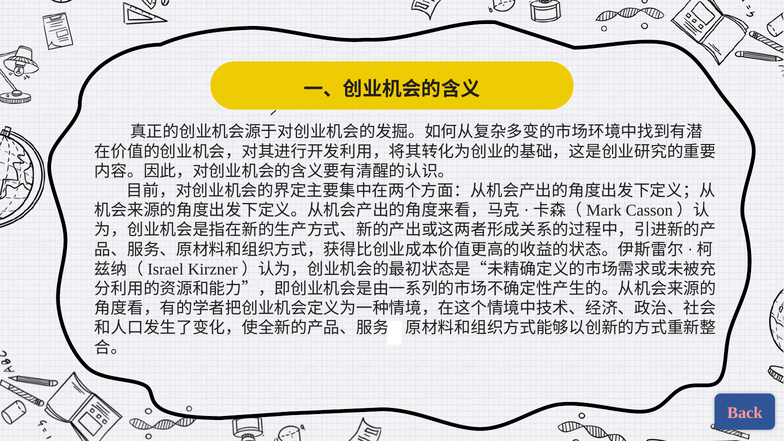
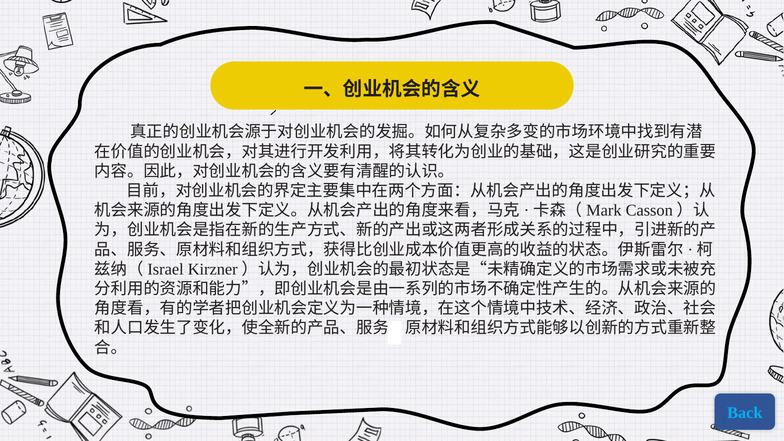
Back colour: pink -> light blue
